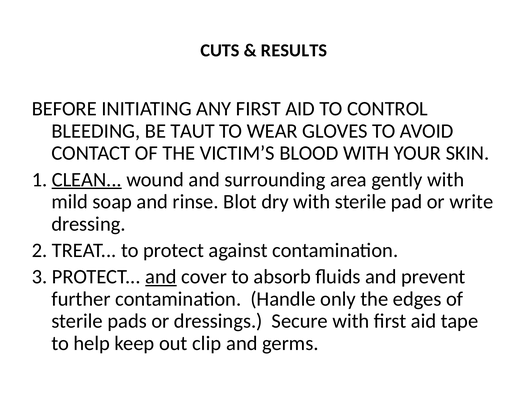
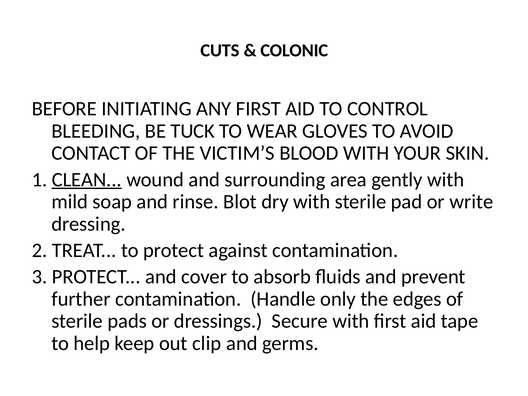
RESULTS: RESULTS -> COLONIC
TAUT: TAUT -> TUCK
and at (161, 277) underline: present -> none
